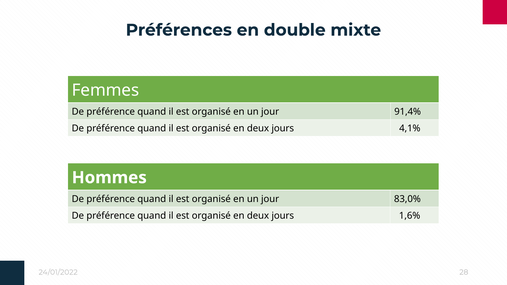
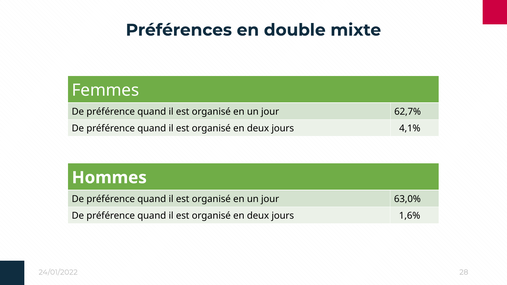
91,4%: 91,4% -> 62,7%
83,0%: 83,0% -> 63,0%
